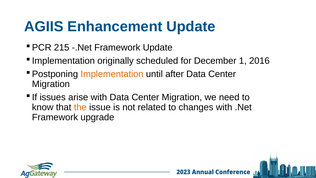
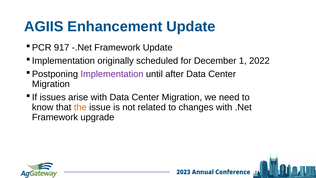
215: 215 -> 917
2016: 2016 -> 2022
Implementation colour: orange -> purple
